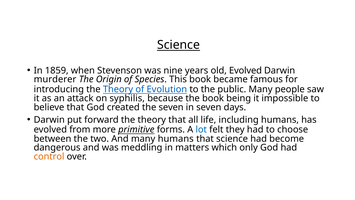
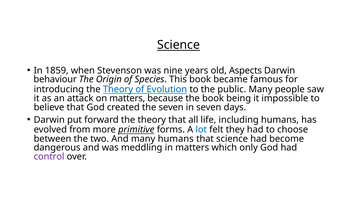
old Evolved: Evolved -> Aspects
murderer: murderer -> behaviour
on syphilis: syphilis -> matters
control colour: orange -> purple
